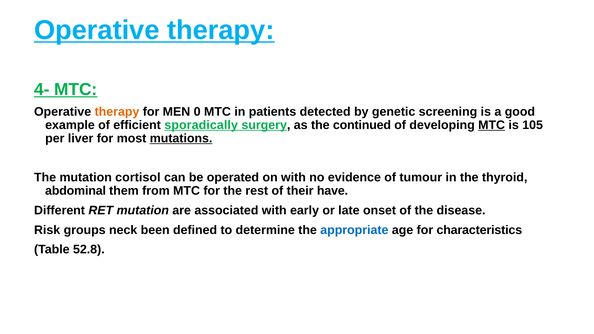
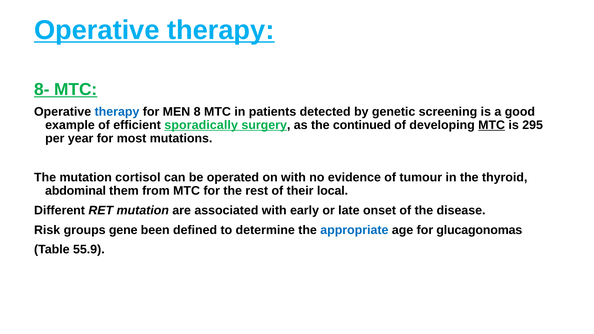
4-: 4- -> 8-
therapy at (117, 112) colour: orange -> blue
0: 0 -> 8
105: 105 -> 295
liver: liver -> year
mutations underline: present -> none
have: have -> local
neck: neck -> gene
characteristics: characteristics -> glucagonomas
52.8: 52.8 -> 55.9
